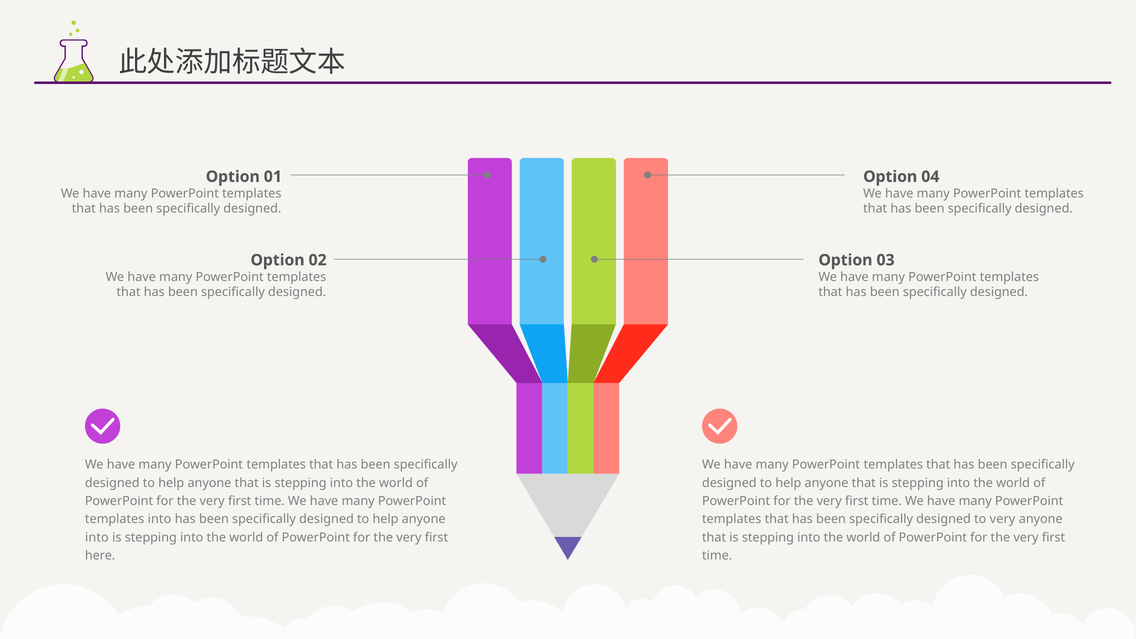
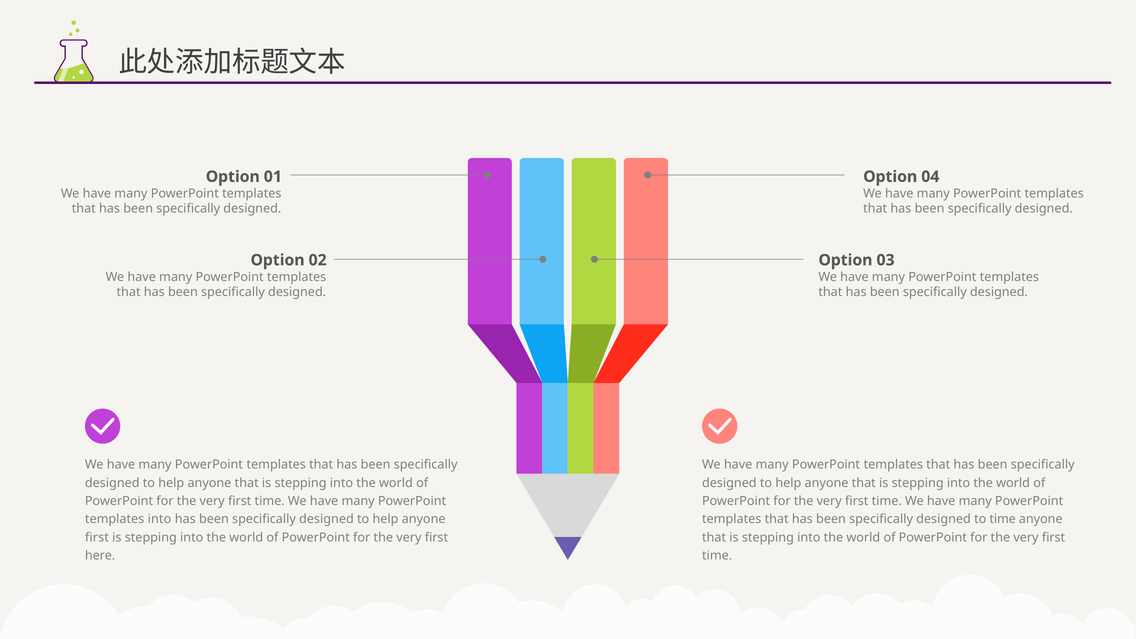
to very: very -> time
into at (97, 537): into -> first
